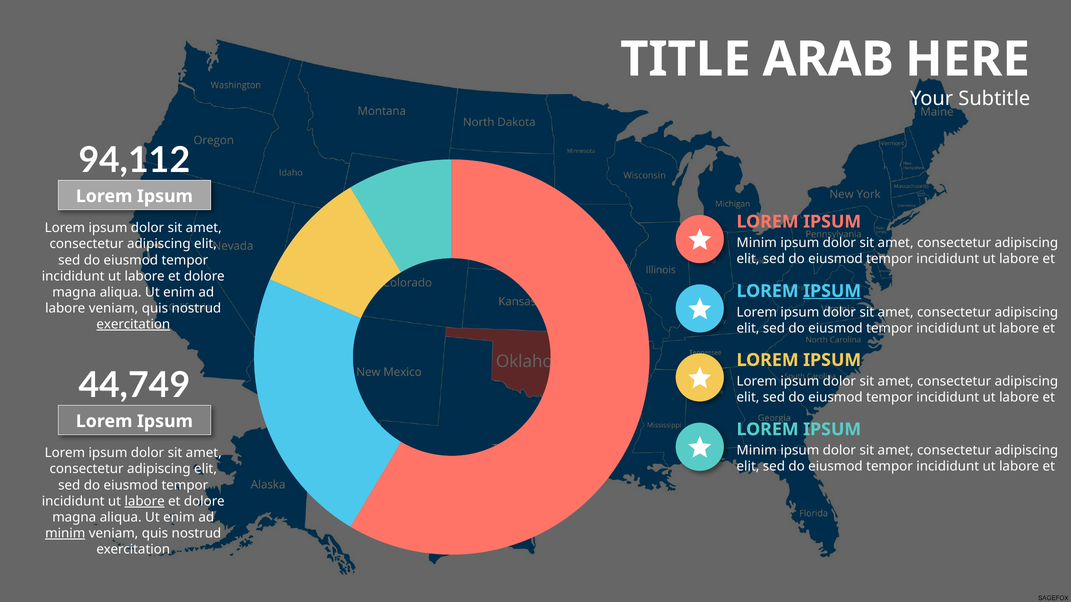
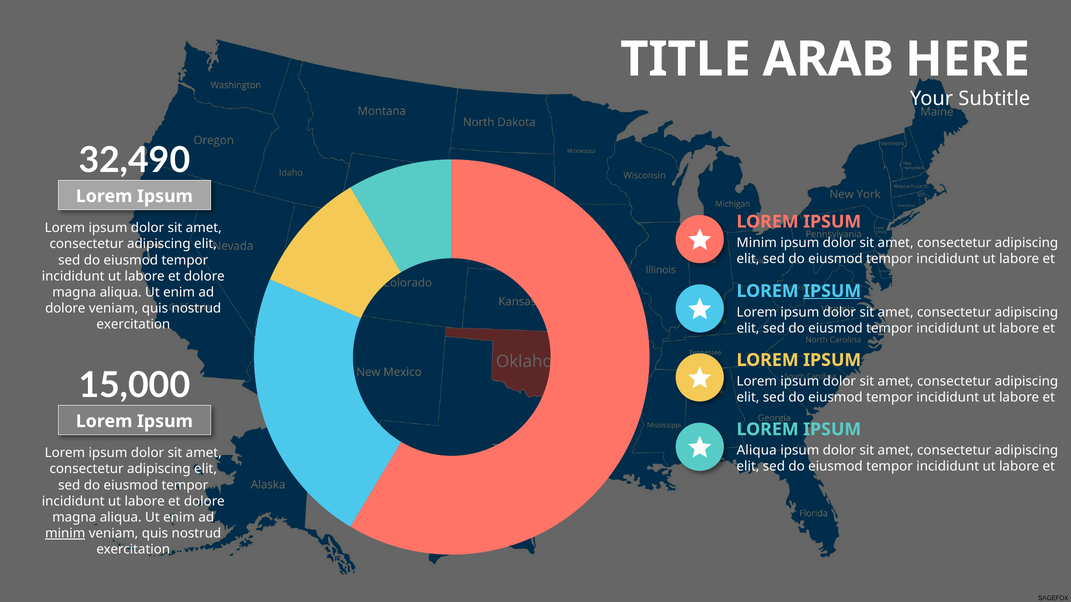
94,112: 94,112 -> 32,490
labore at (65, 309): labore -> dolore
exercitation at (133, 325) underline: present -> none
44,749: 44,749 -> 15,000
Minim at (757, 451): Minim -> Aliqua
labore at (145, 502) underline: present -> none
